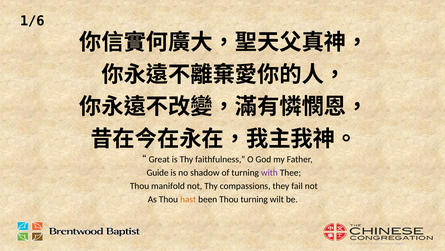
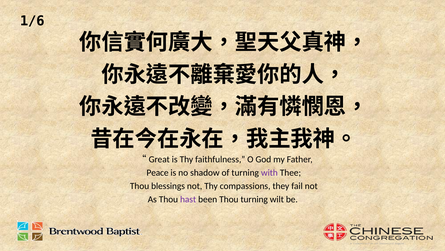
Guide: Guide -> Peace
manifold: manifold -> blessings
hast colour: orange -> purple
